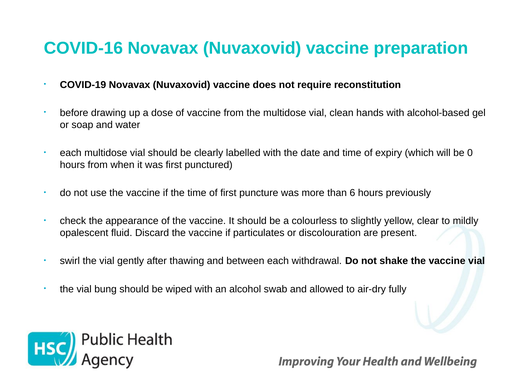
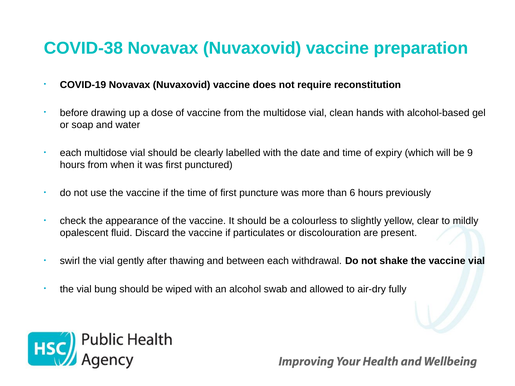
COVID-16: COVID-16 -> COVID-38
0: 0 -> 9
